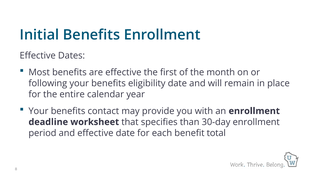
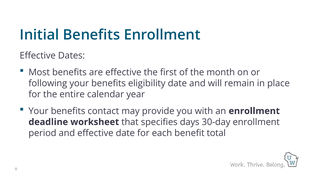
than: than -> days
